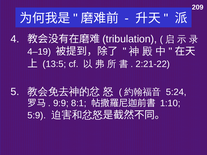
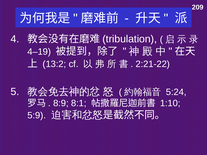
13:5: 13:5 -> 13:2
9:9: 9:9 -> 8:9
